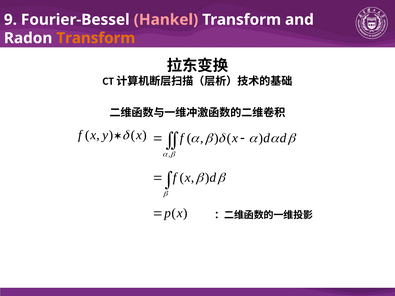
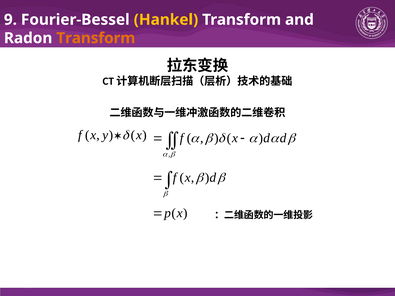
Hankel colour: pink -> yellow
